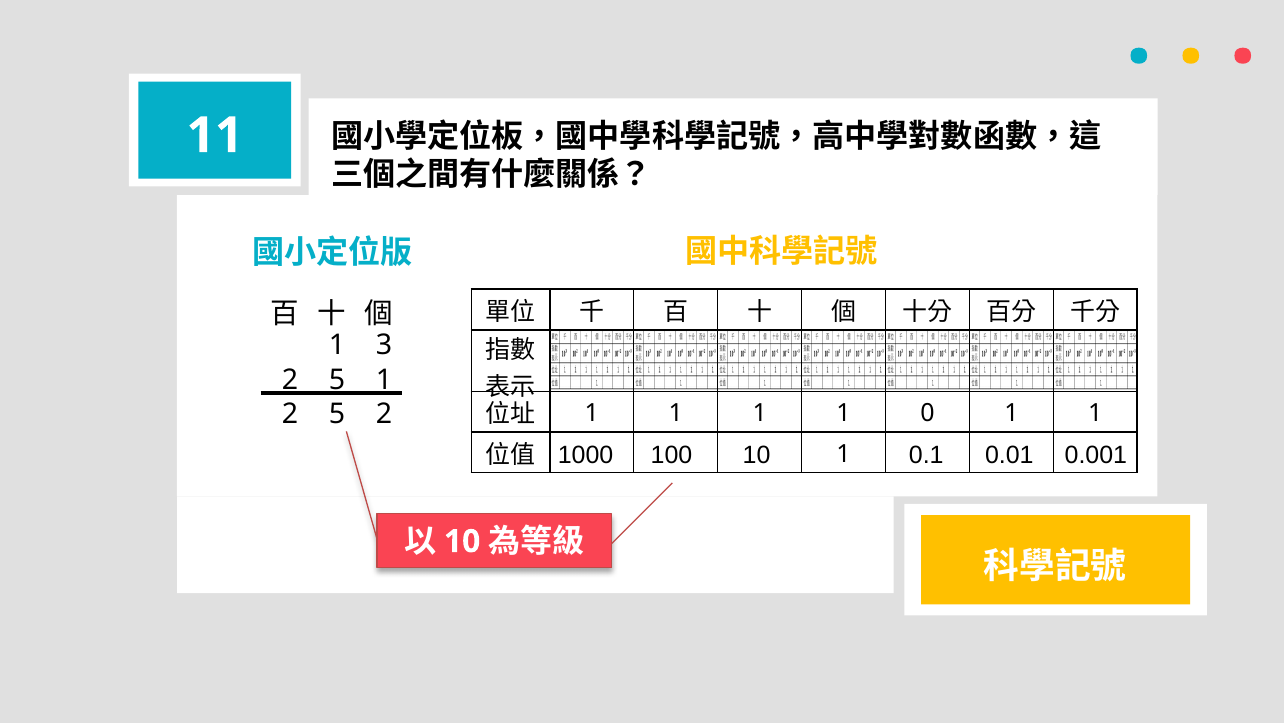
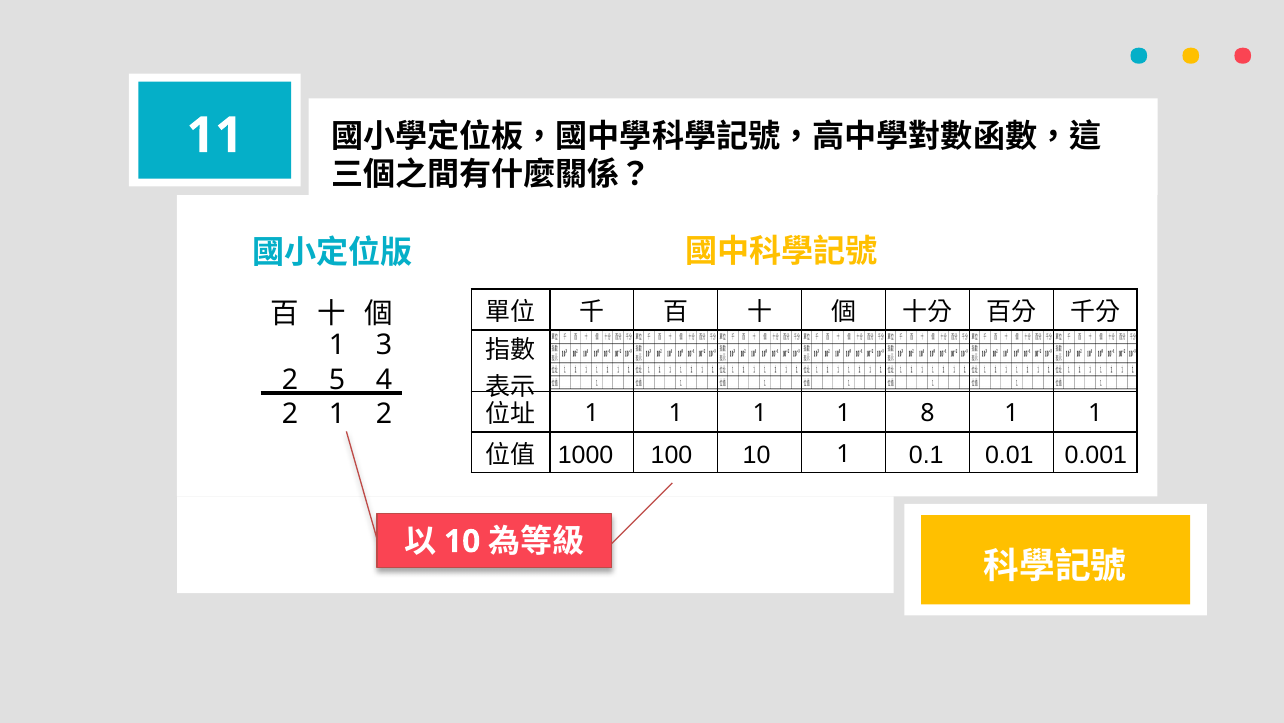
5 1: 1 -> 4
0: 0 -> 8
5 at (337, 414): 5 -> 1
